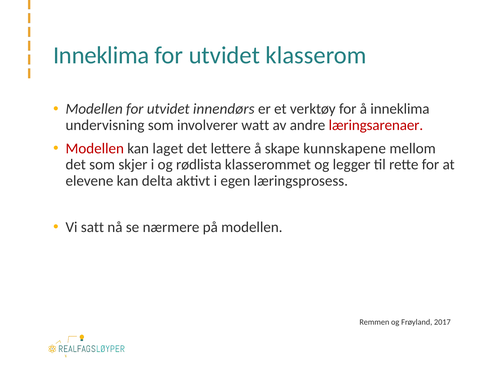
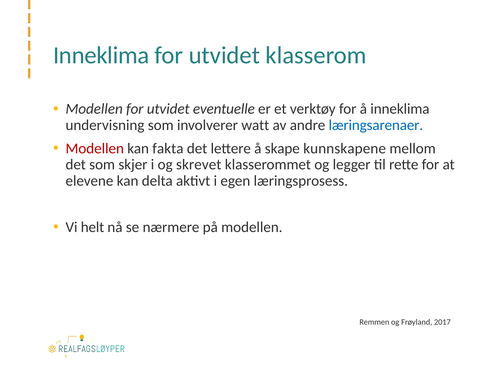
innendørs: innendørs -> eventuelle
læringsarenaer colour: red -> blue
laget: laget -> fakta
rødlista: rødlista -> skrevet
satt: satt -> helt
